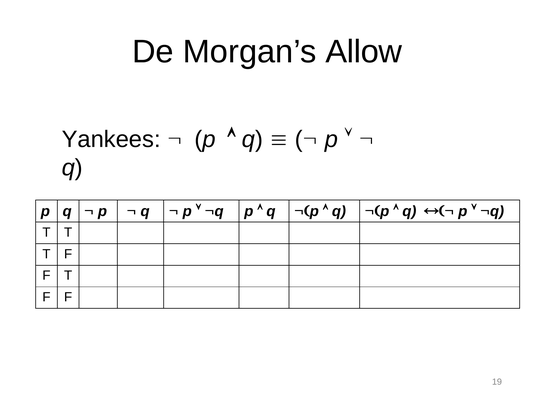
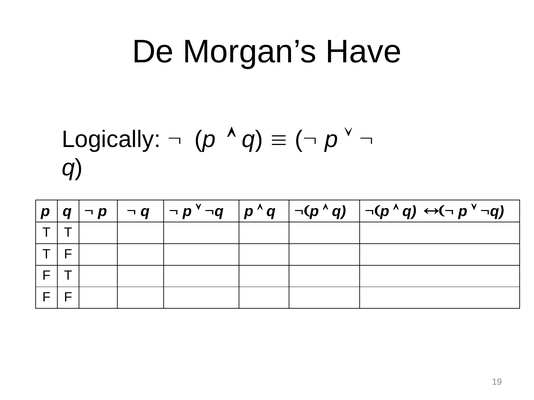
Allow: Allow -> Have
Yankees: Yankees -> Logically
